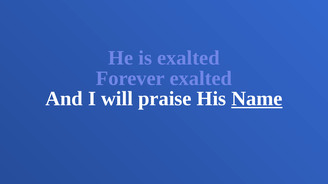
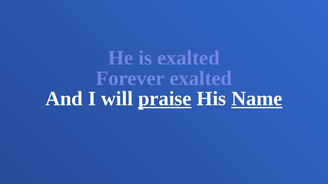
praise underline: none -> present
